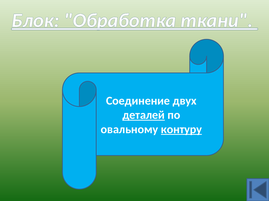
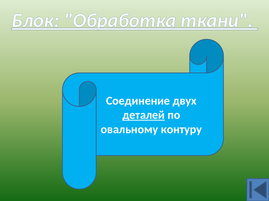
контуру underline: present -> none
